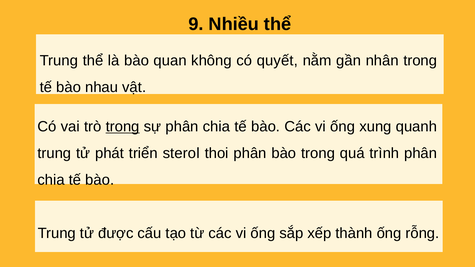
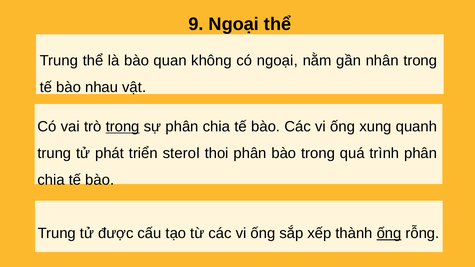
9 Nhiều: Nhiều -> Ngoại
có quyết: quyết -> ngoại
ống at (389, 234) underline: none -> present
